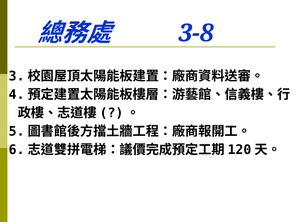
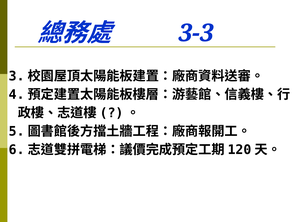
3-8: 3-8 -> 3-3
